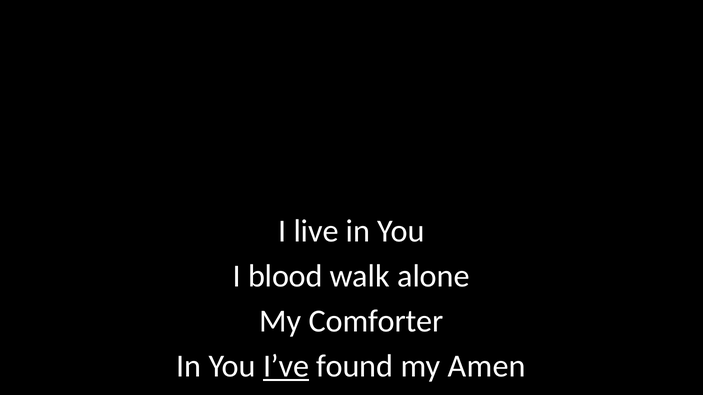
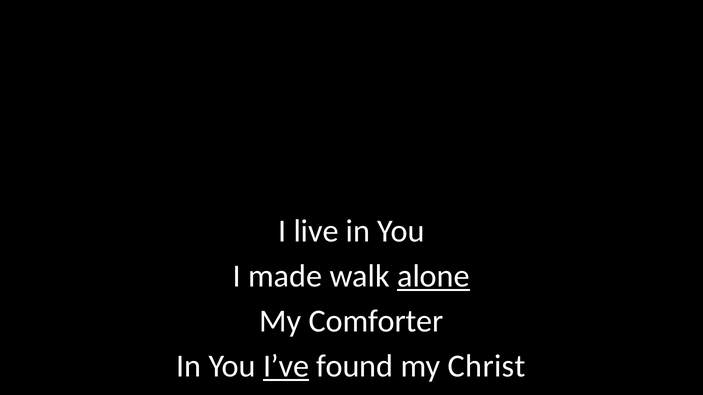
blood: blood -> made
alone underline: none -> present
Amen: Amen -> Christ
